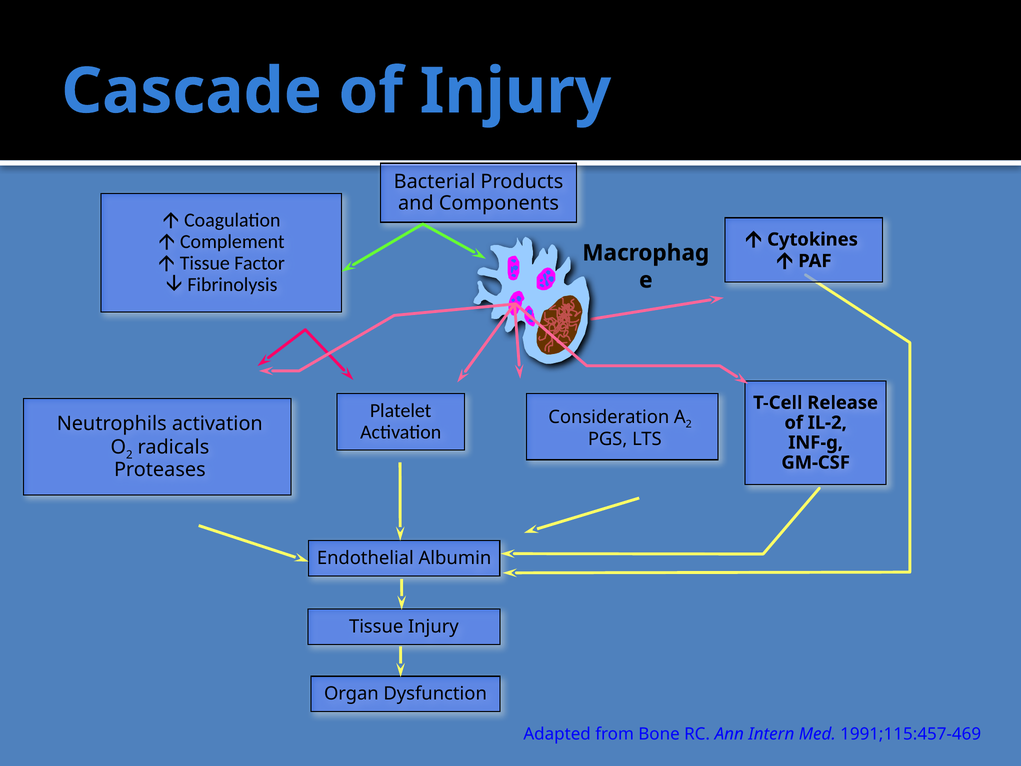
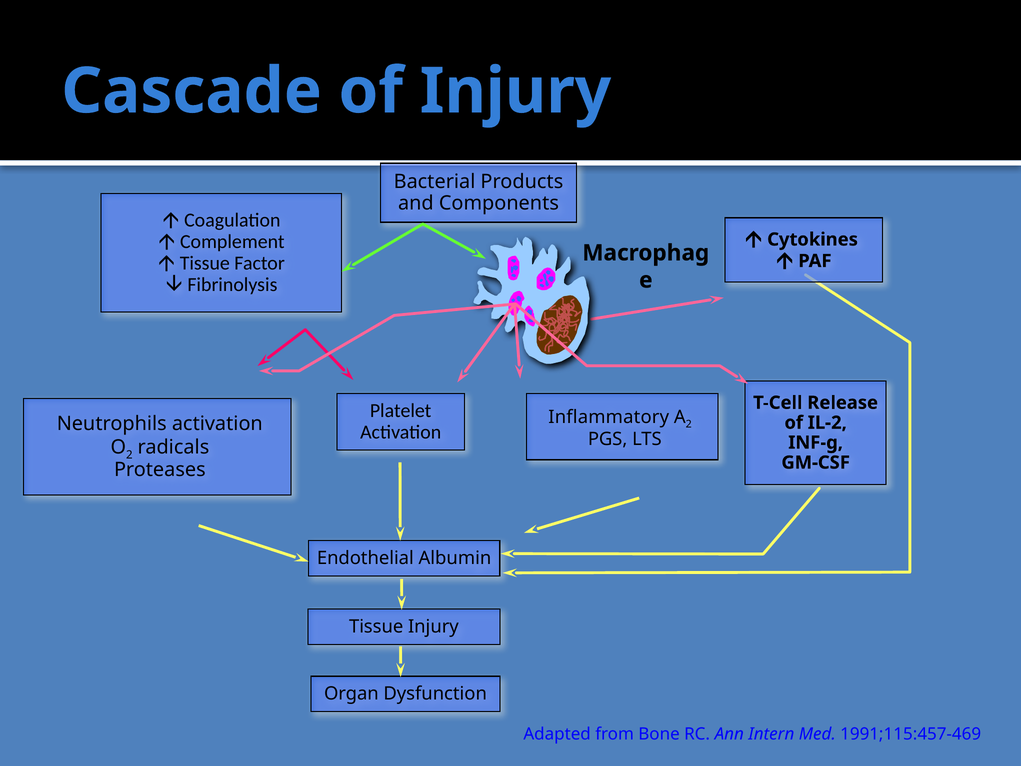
Consideration: Consideration -> Inflammatory
